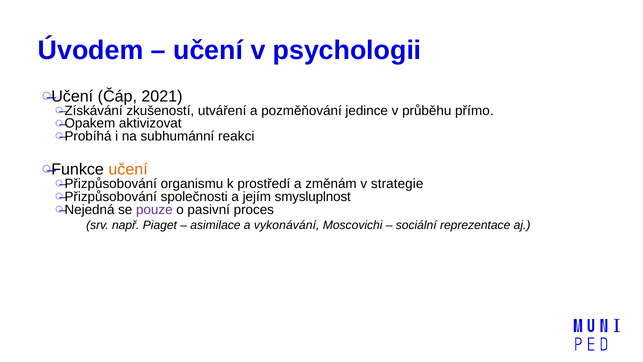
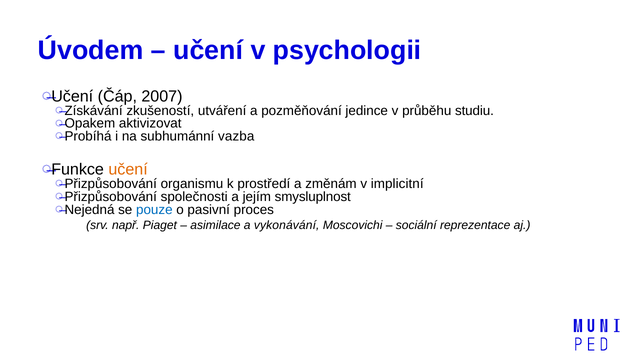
2021: 2021 -> 2007
přímo: přímo -> studiu
reakci: reakci -> vazba
strategie: strategie -> implicitní
pouze colour: purple -> blue
